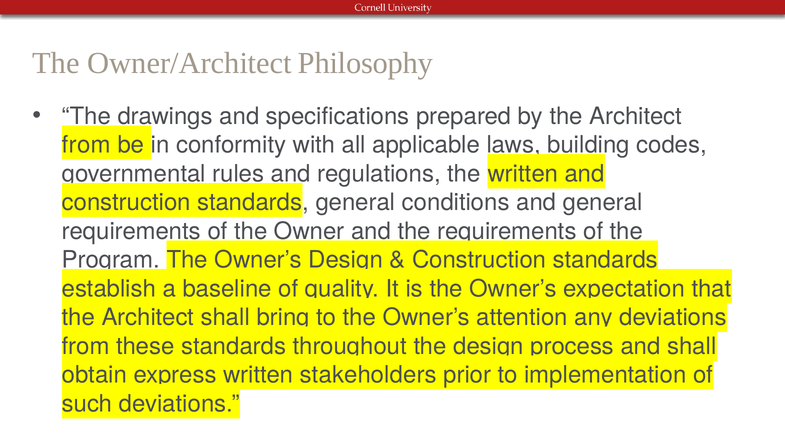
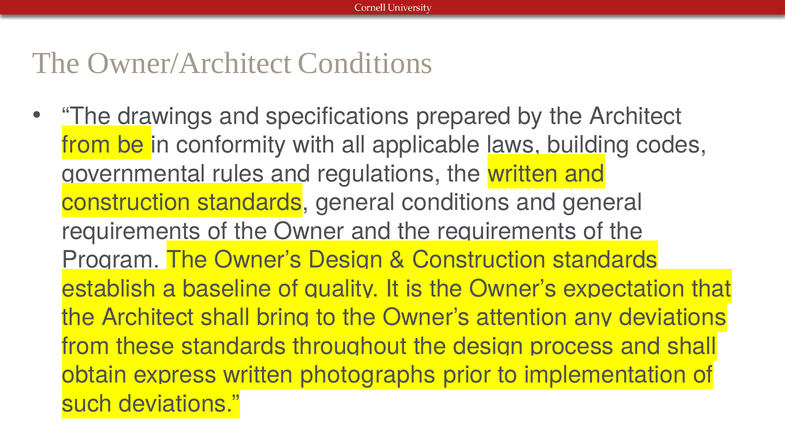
Owner/Architect Philosophy: Philosophy -> Conditions
stakeholders: stakeholders -> photographs
